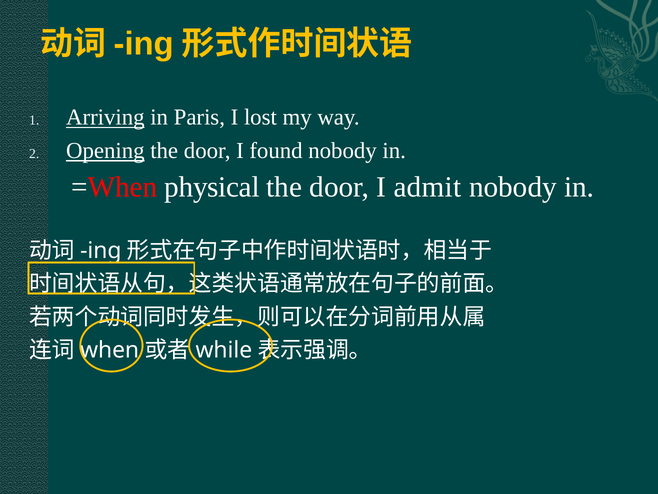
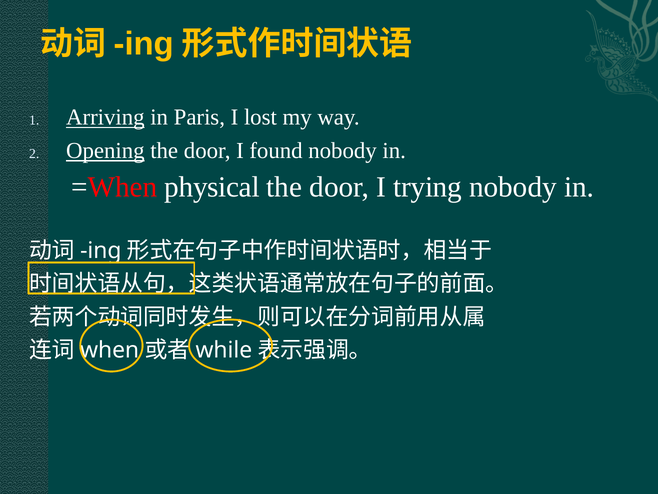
admit: admit -> trying
